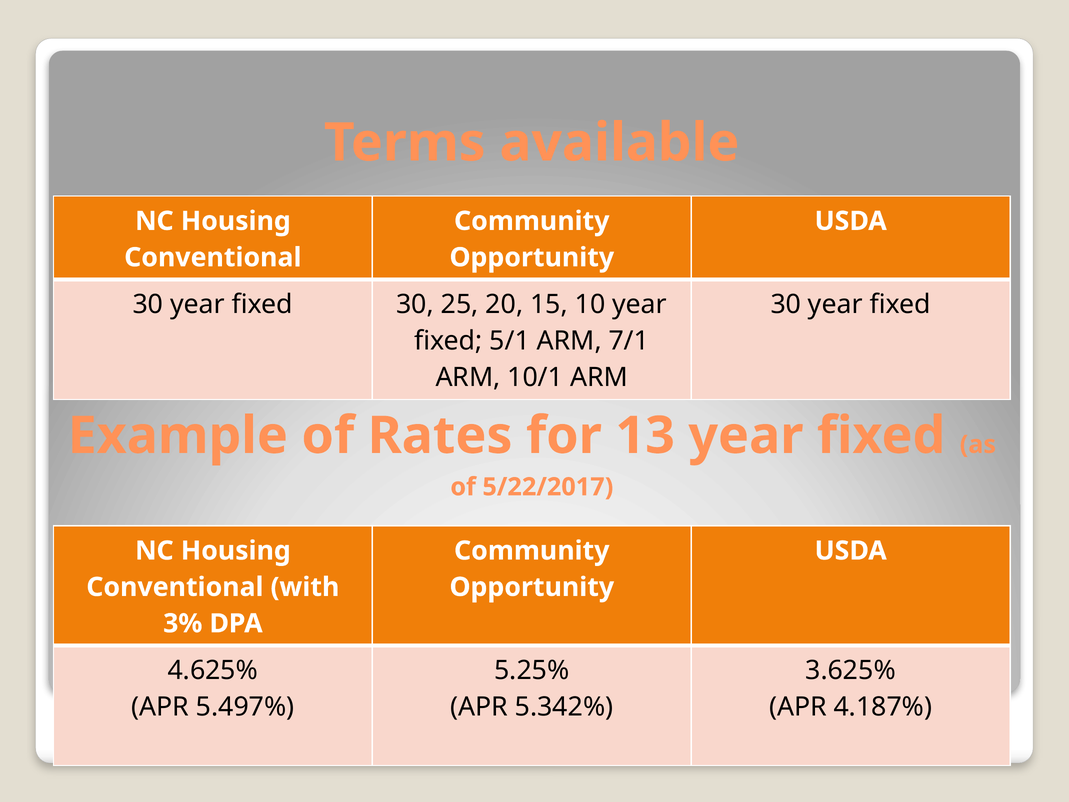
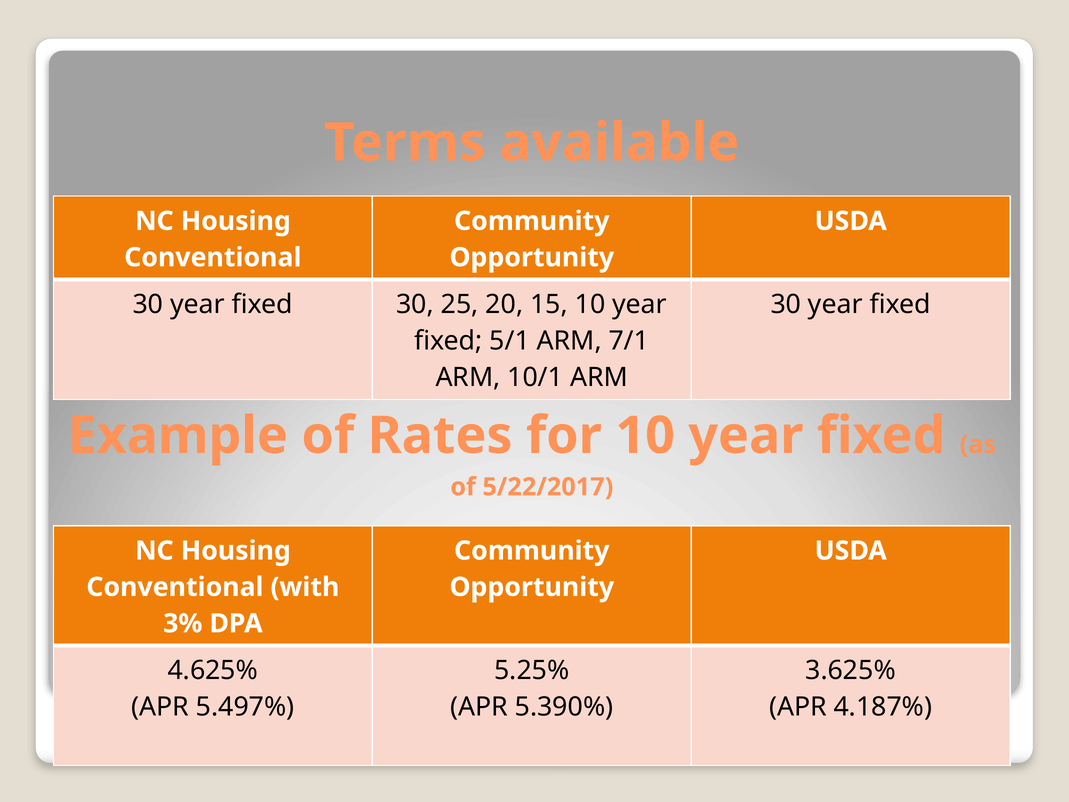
for 13: 13 -> 10
5.342%: 5.342% -> 5.390%
